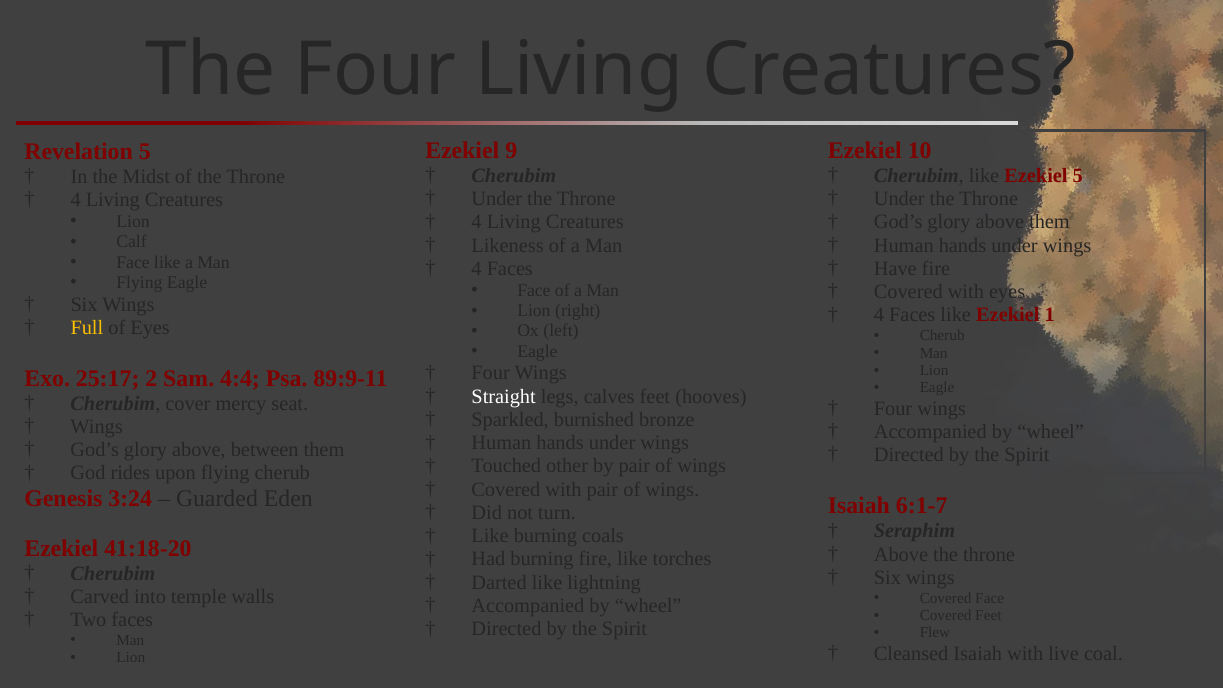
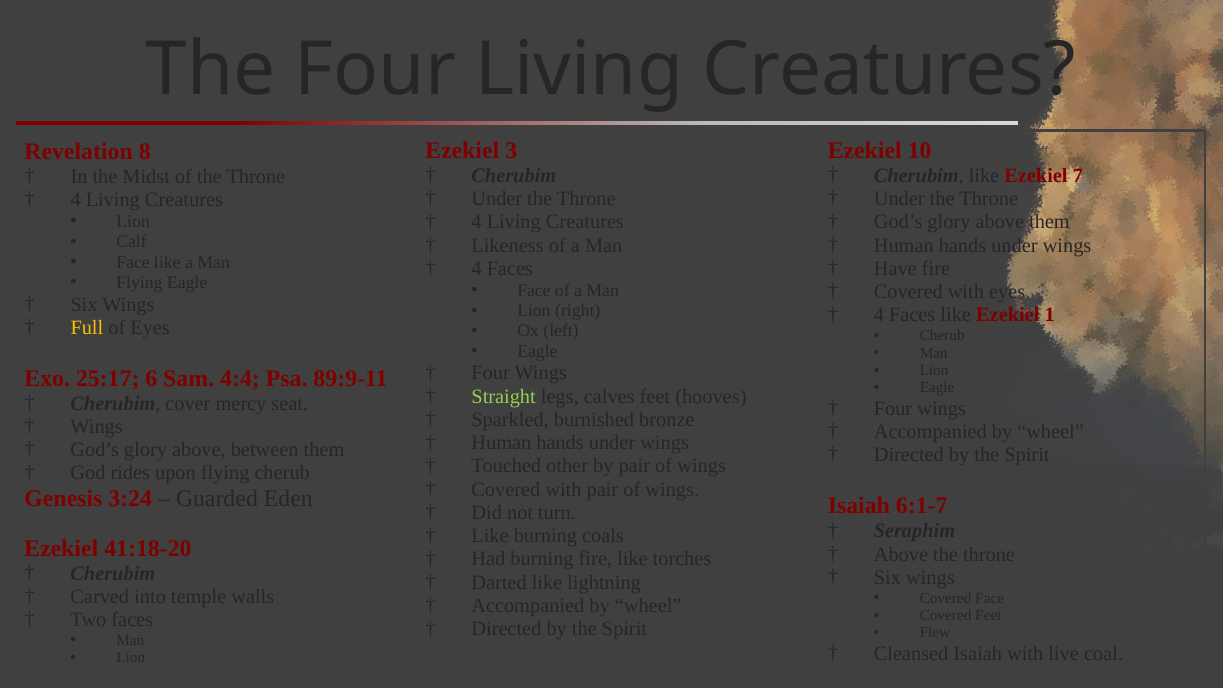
9: 9 -> 3
Revelation 5: 5 -> 8
Ezekiel 5: 5 -> 7
2: 2 -> 6
Straight colour: white -> light green
